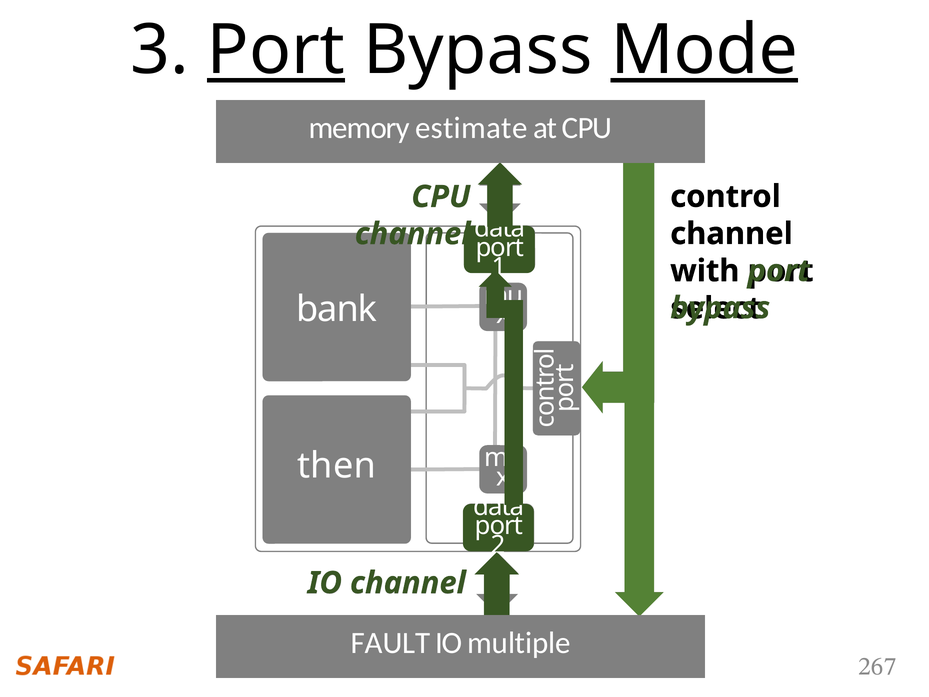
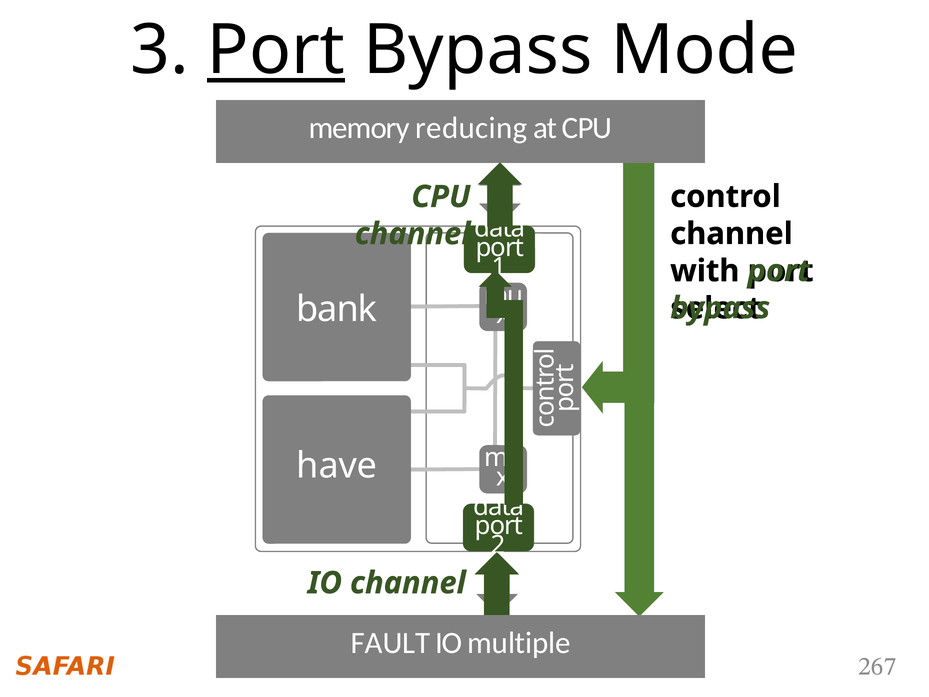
Mode underline: present -> none
estimate: estimate -> reducing
then: then -> have
